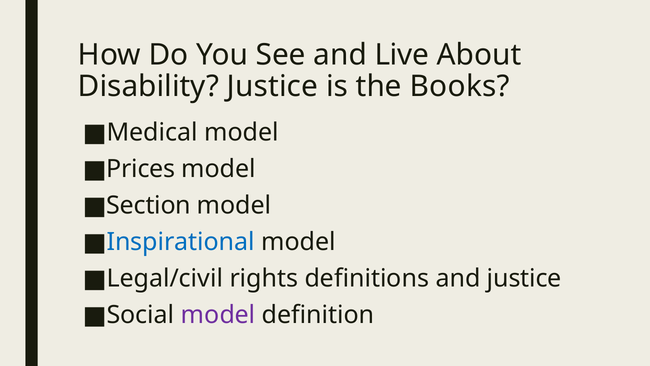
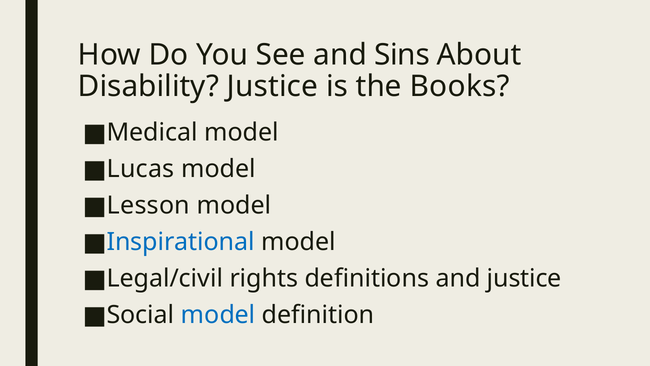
Live: Live -> Sins
Prices: Prices -> Lucas
Section: Section -> Lesson
model at (218, 315) colour: purple -> blue
